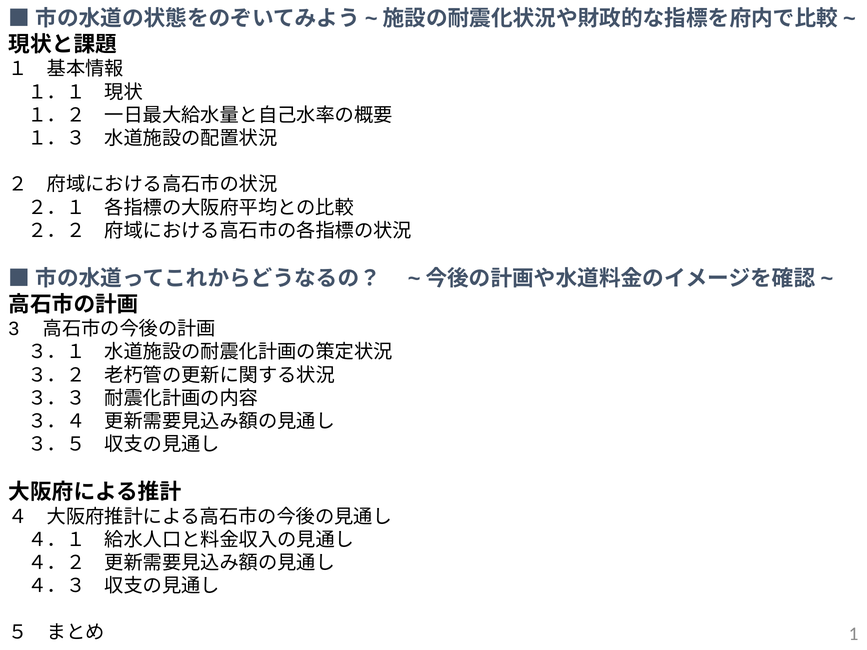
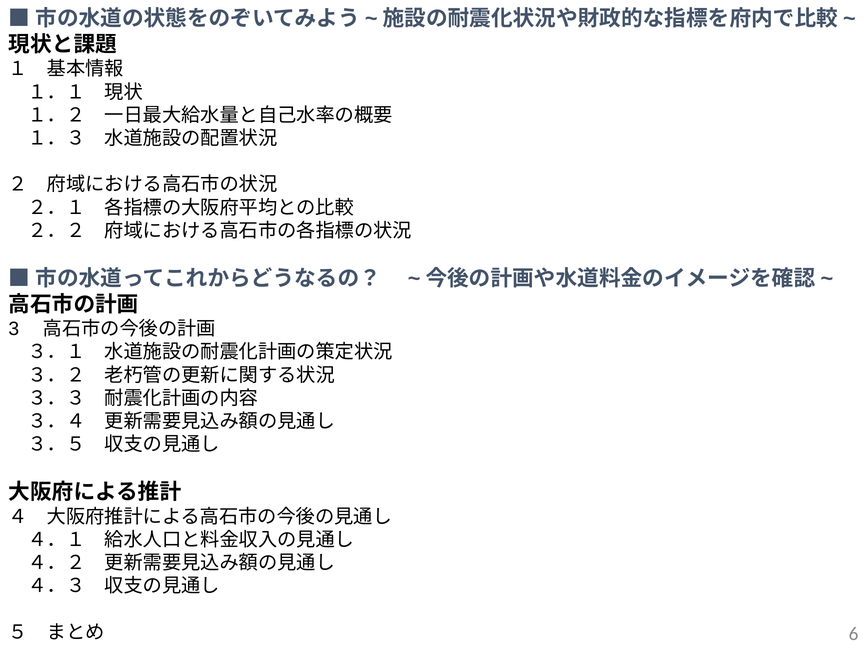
1: 1 -> 6
